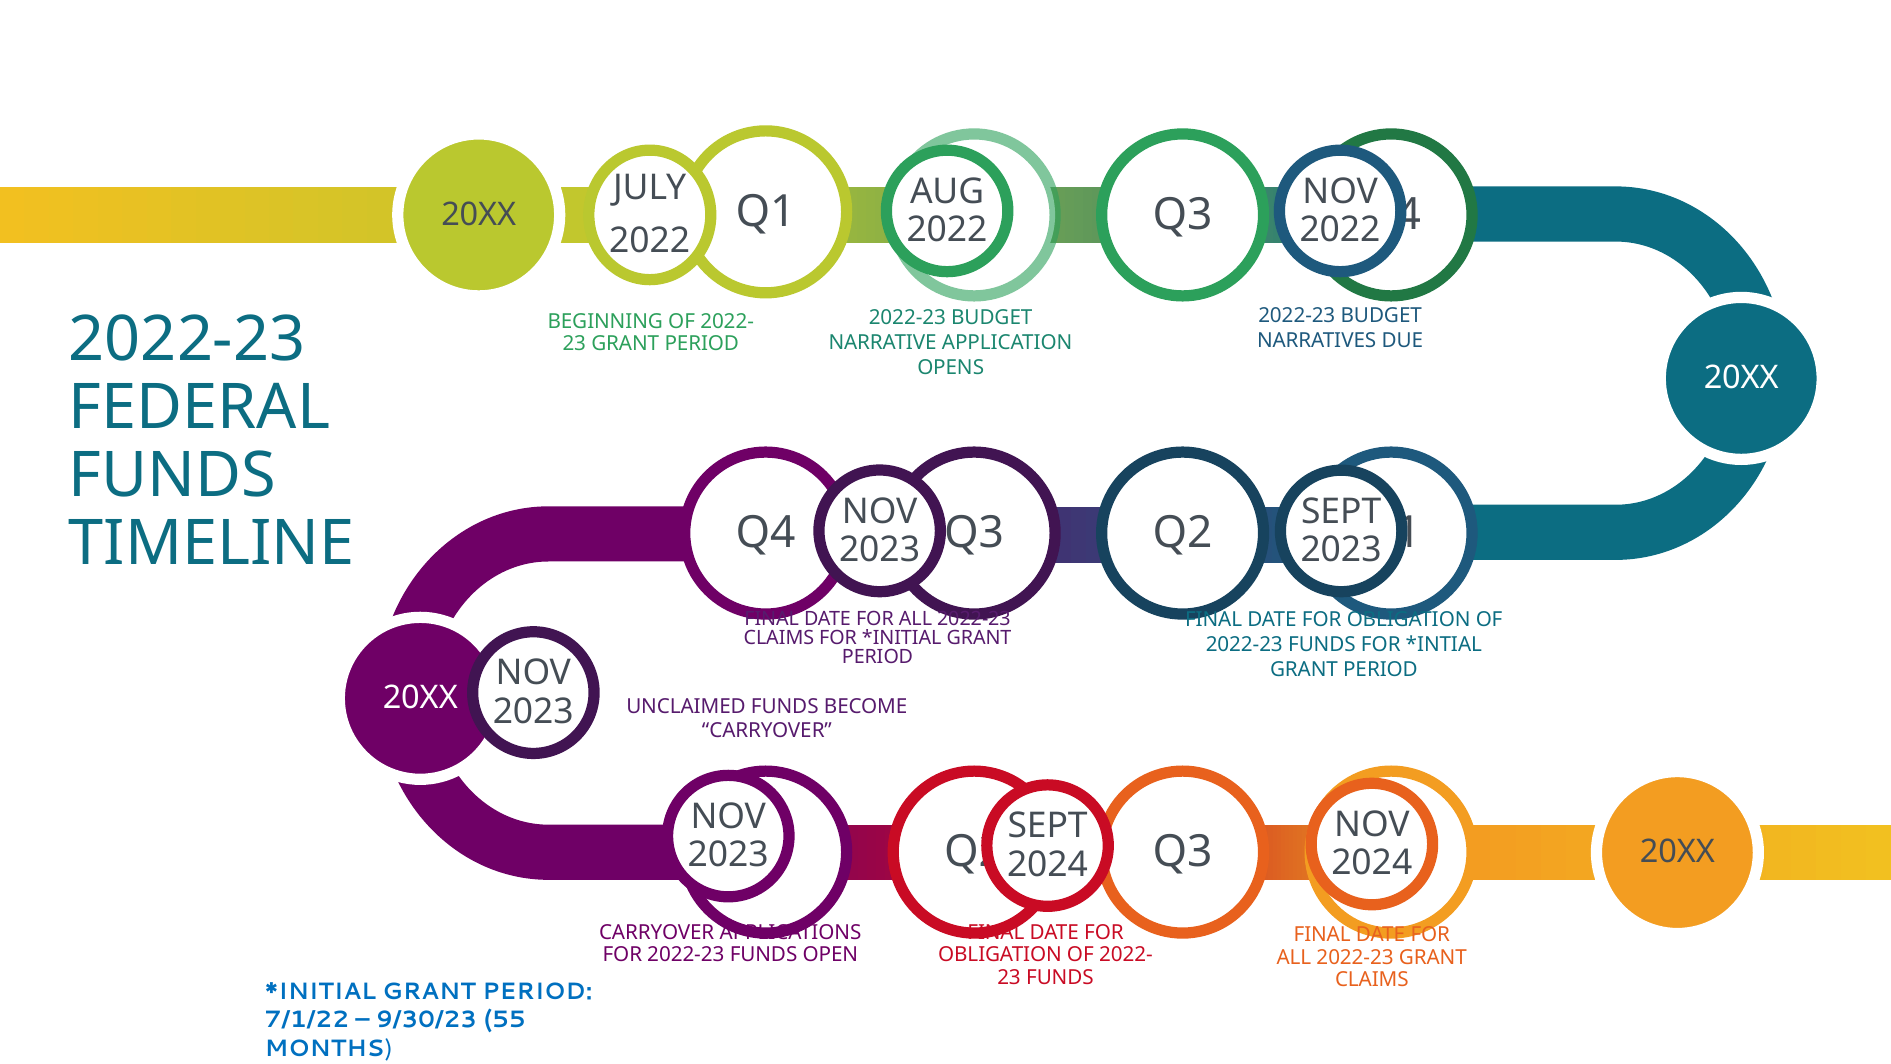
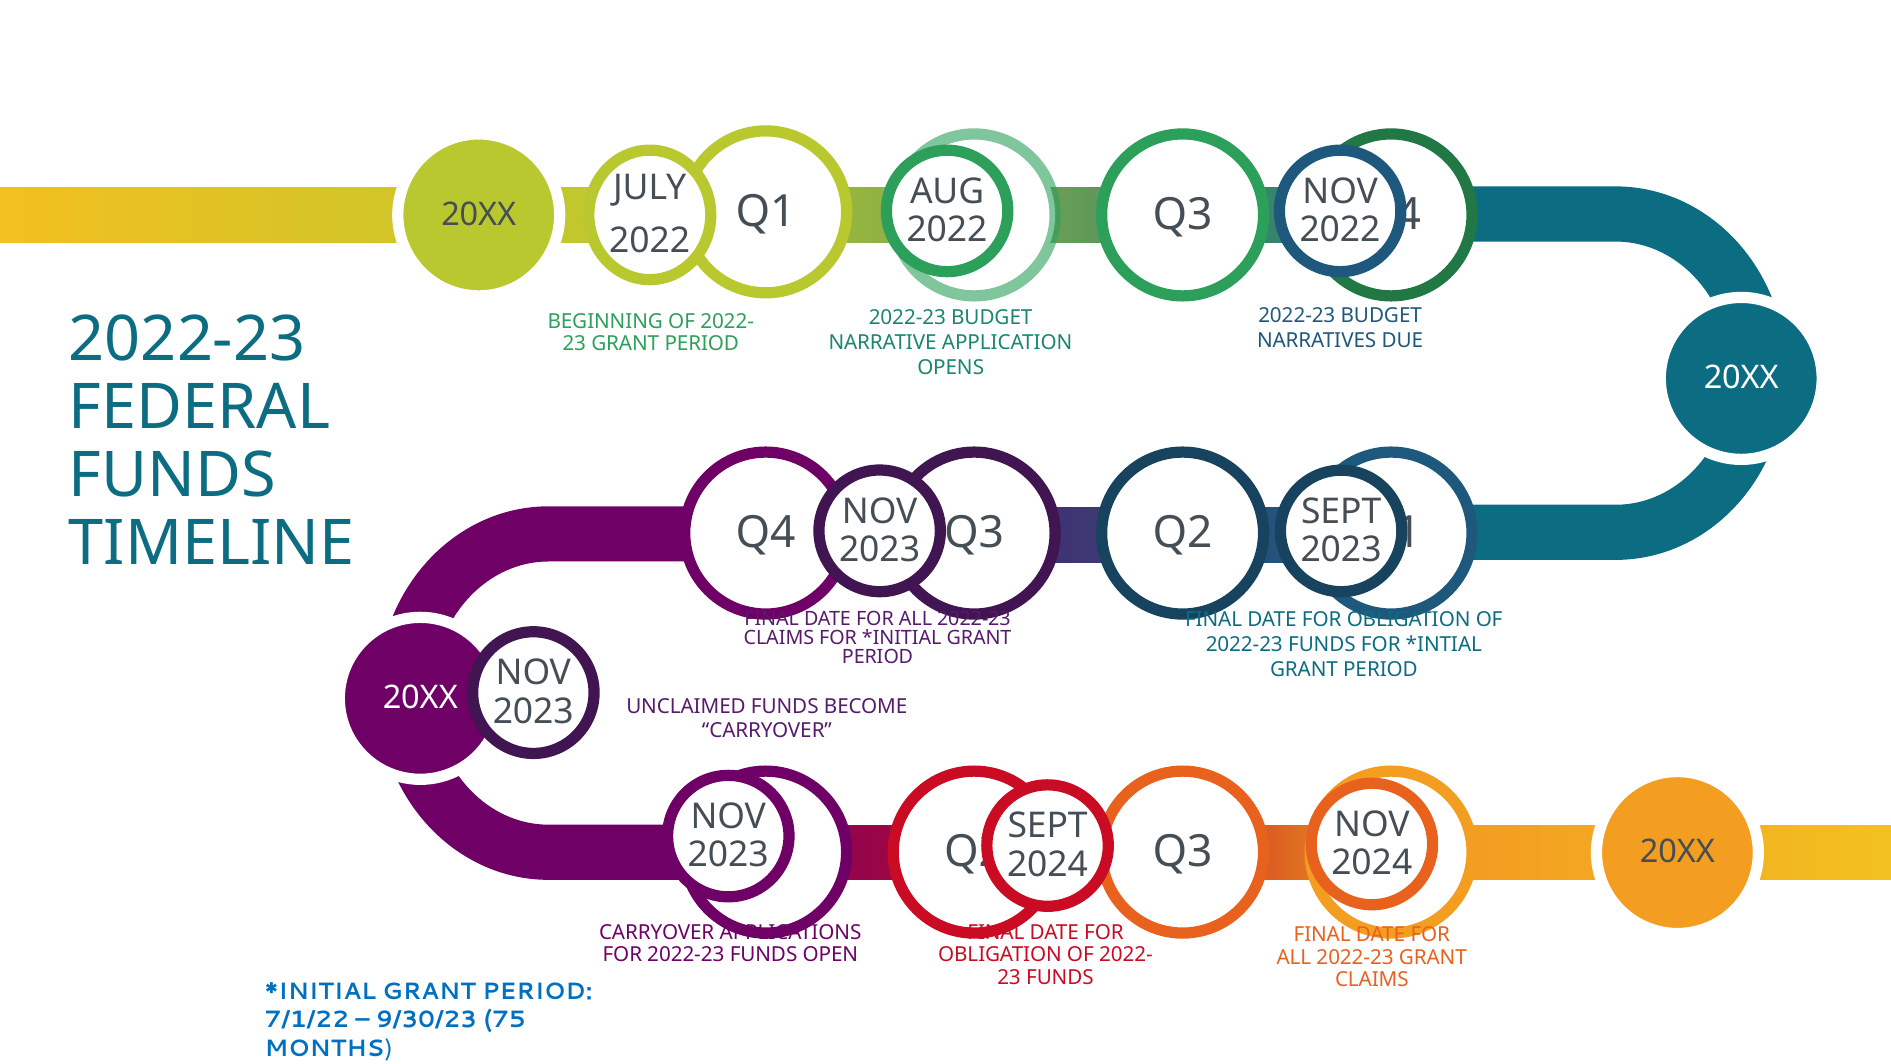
55: 55 -> 75
